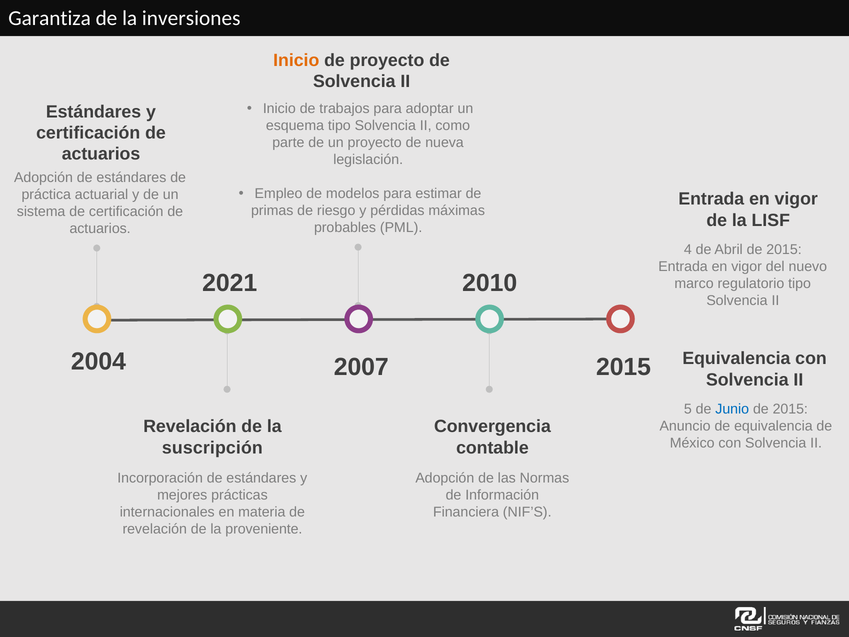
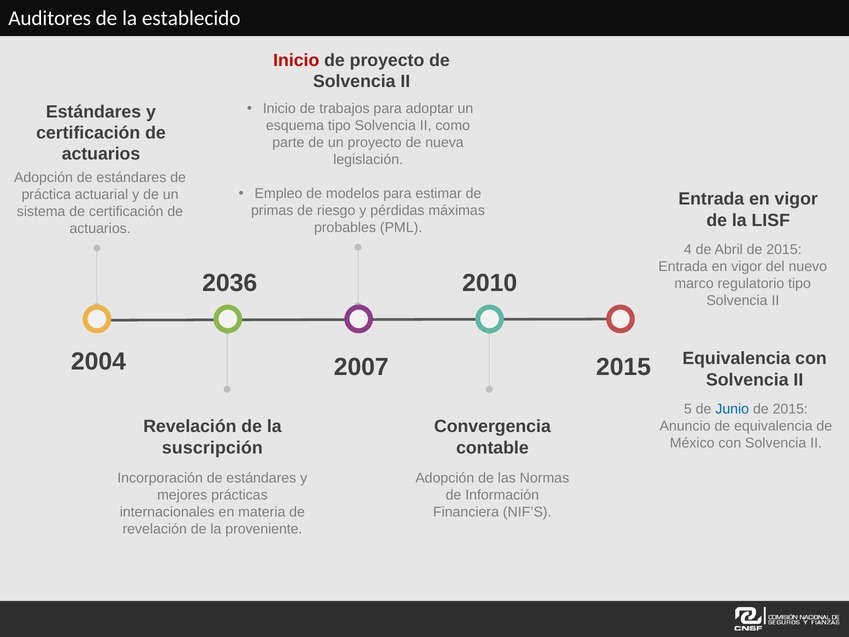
Garantiza: Garantiza -> Auditores
inversiones: inversiones -> establecido
Inicio at (296, 60) colour: orange -> red
2021: 2021 -> 2036
